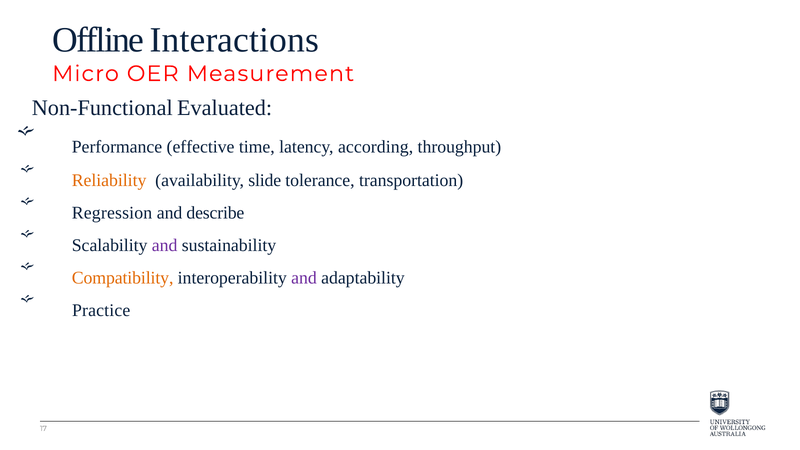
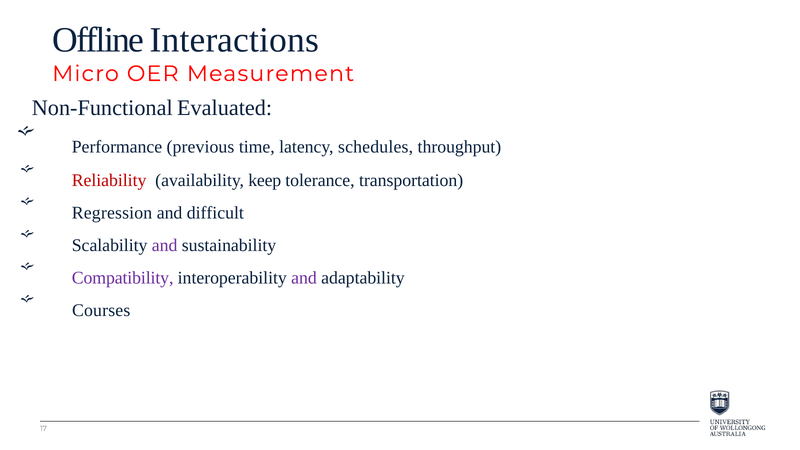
effective: effective -> previous
according: according -> schedules
Reliability colour: orange -> red
slide: slide -> keep
describe: describe -> difficult
Compatibility colour: orange -> purple
Practice: Practice -> Courses
